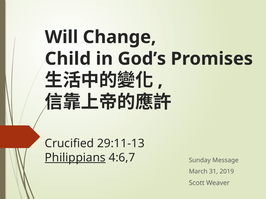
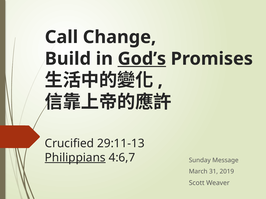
Will: Will -> Call
Child: Child -> Build
God’s underline: none -> present
